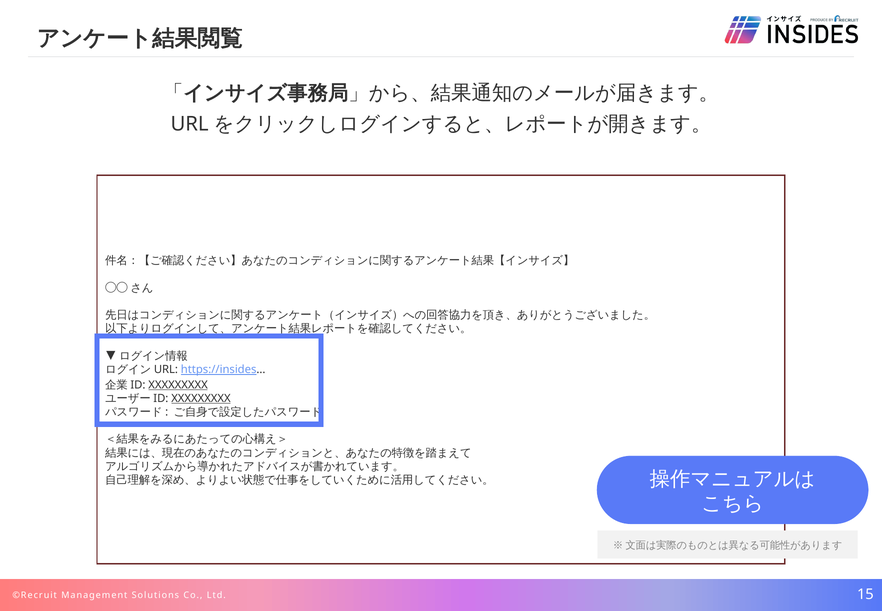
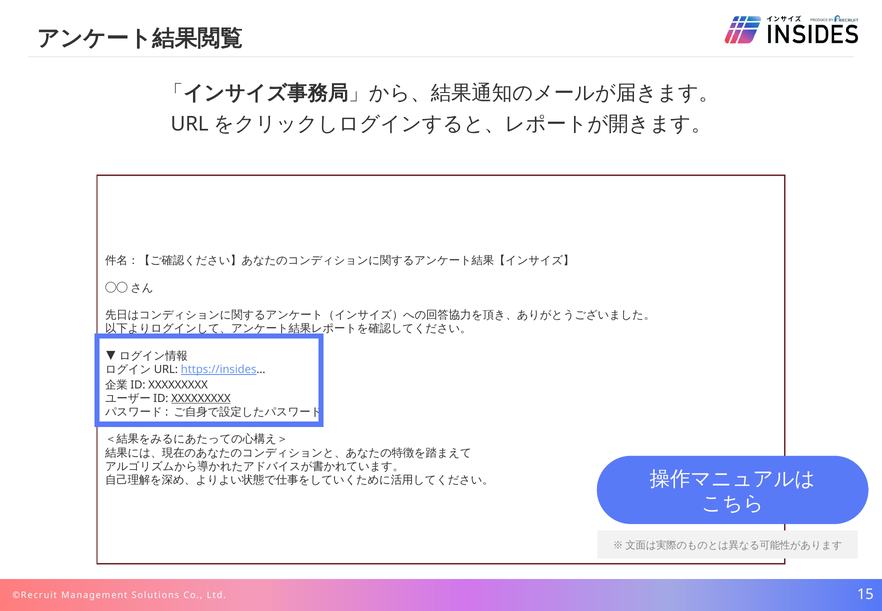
XXXXXXXXX at (178, 385) underline: present -> none
